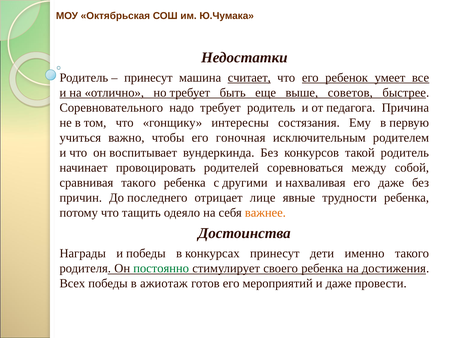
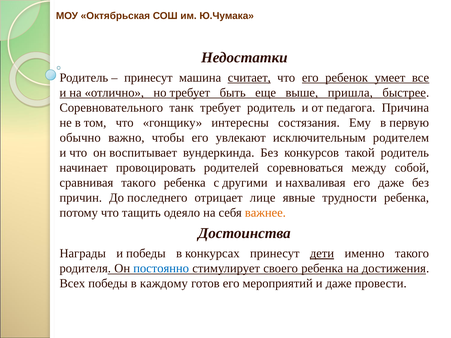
советов: советов -> пришла
надо: надо -> танк
учиться: учиться -> обычно
гоночная: гоночная -> увлекают
дети underline: none -> present
постоянно colour: green -> blue
ажиотаж: ажиотаж -> каждому
